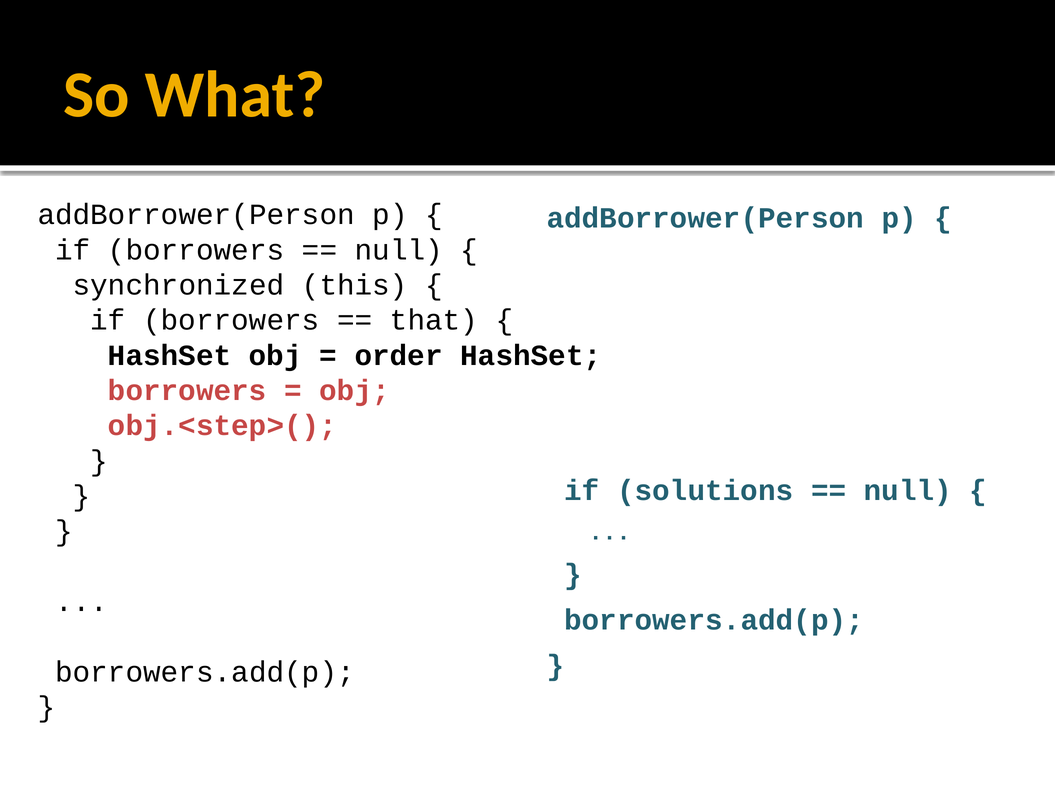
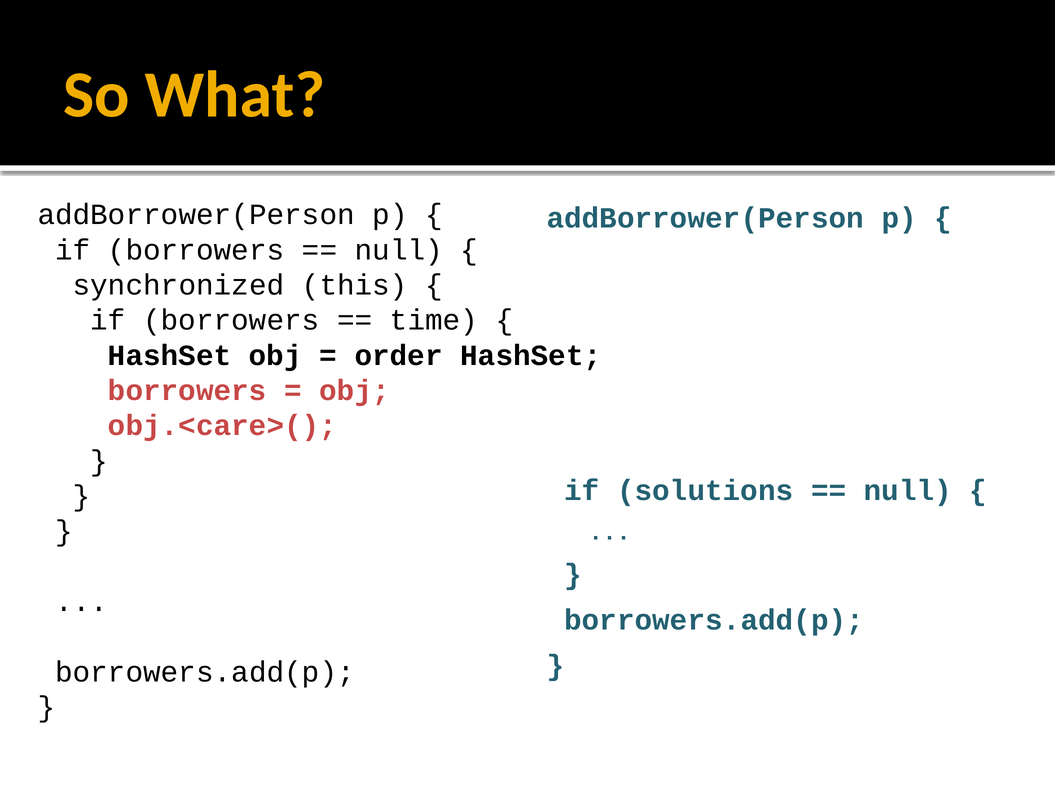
that: that -> time
obj.<step>(: obj.<step>( -> obj.<care>(
